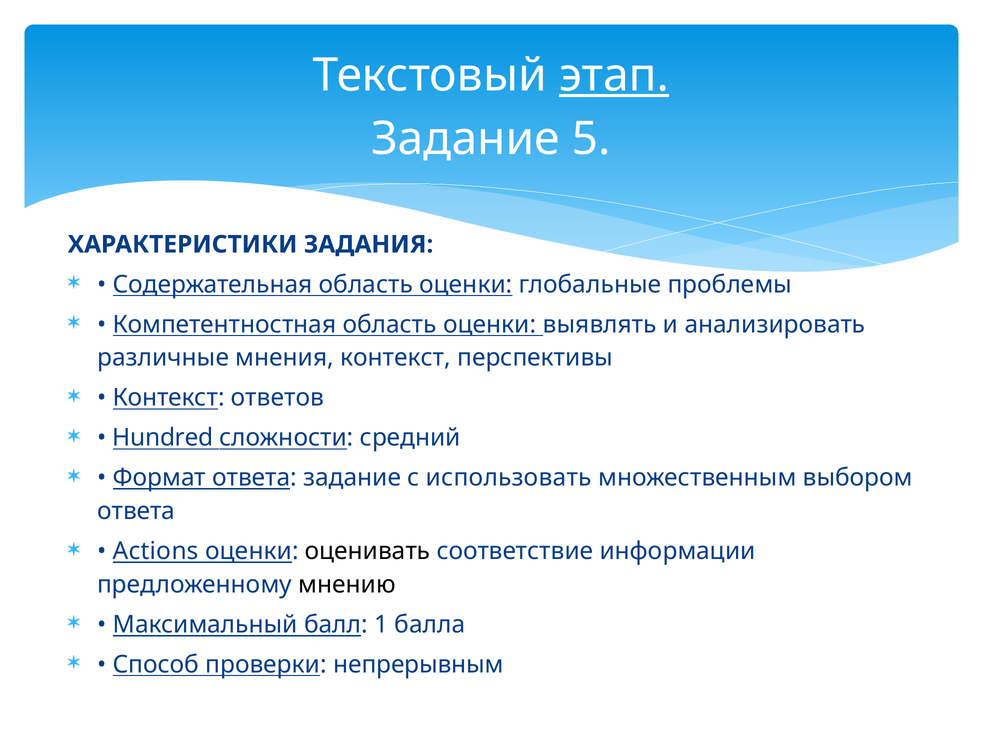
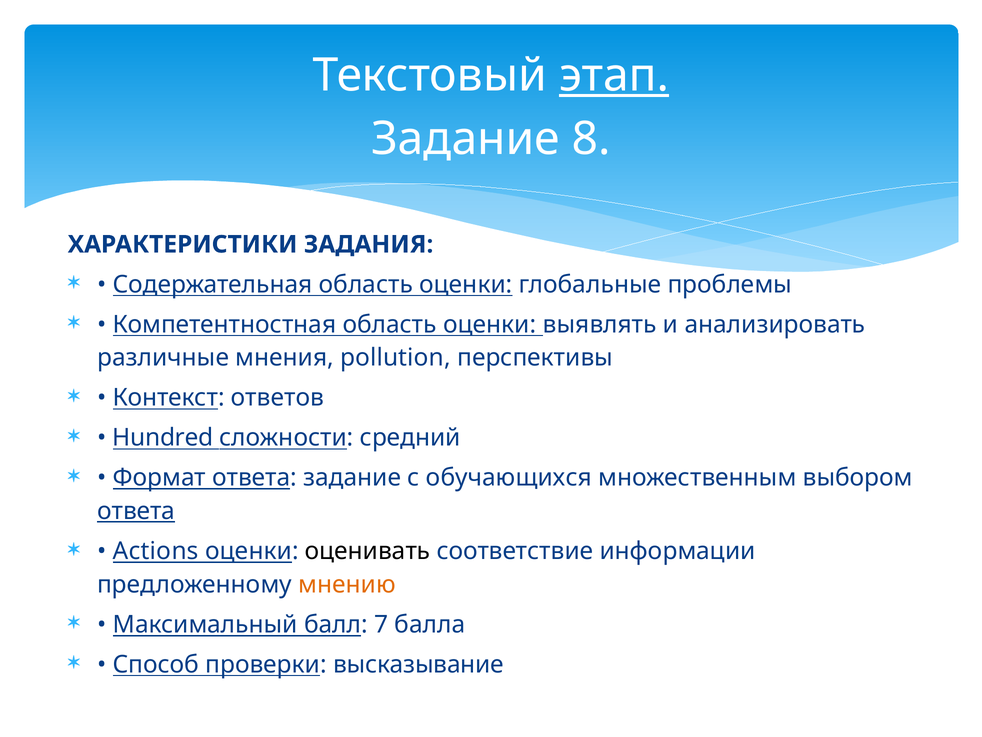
5: 5 -> 8
мнения контекст: контекст -> pollution
использовать: использовать -> обучающихся
ответа at (136, 511) underline: none -> present
мнению colour: black -> orange
1: 1 -> 7
непрерывным: непрерывным -> высказывание
